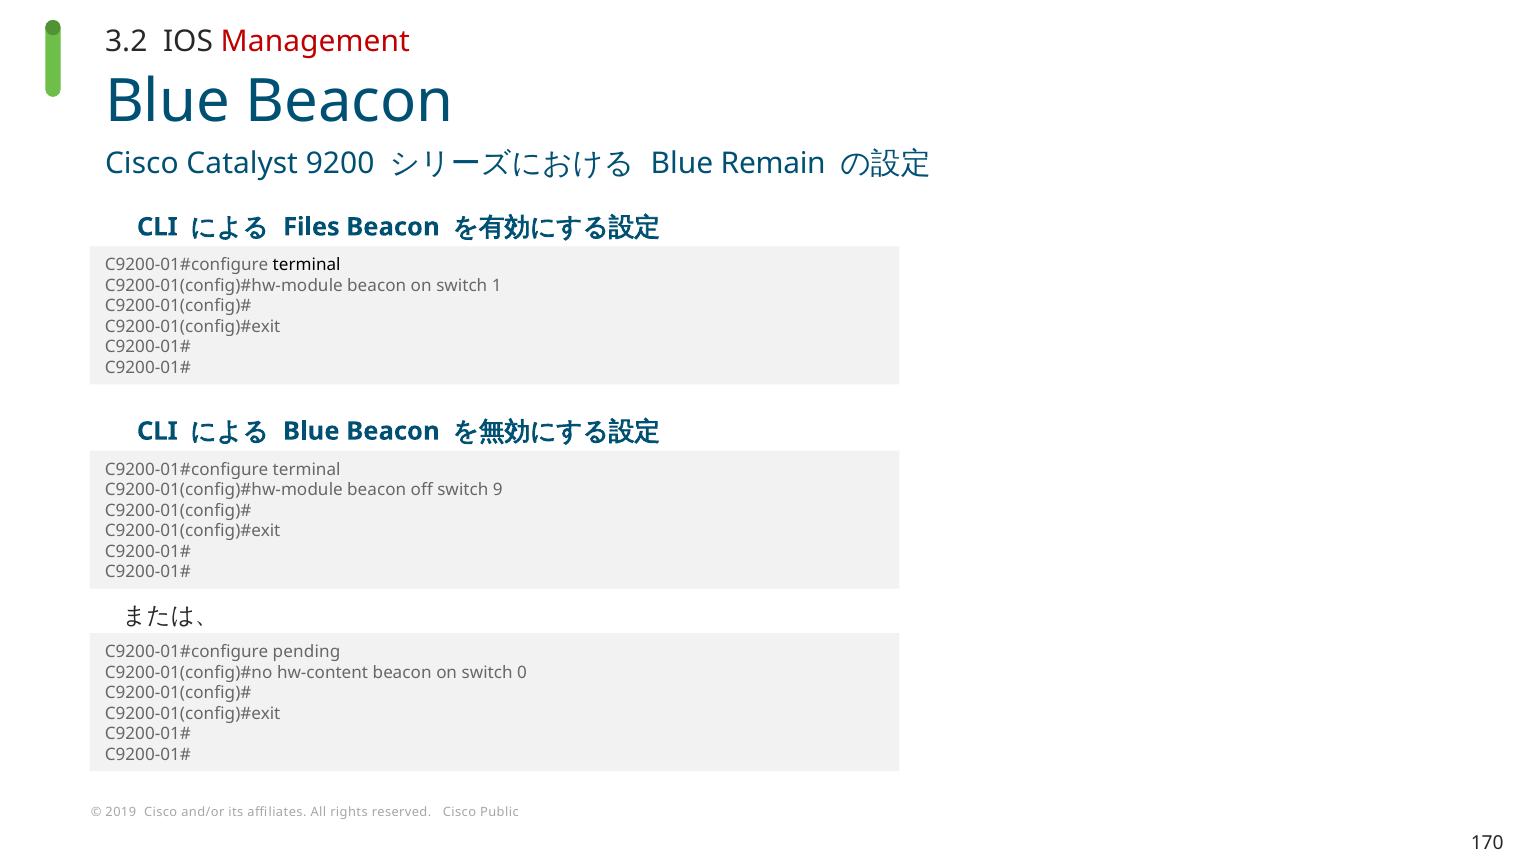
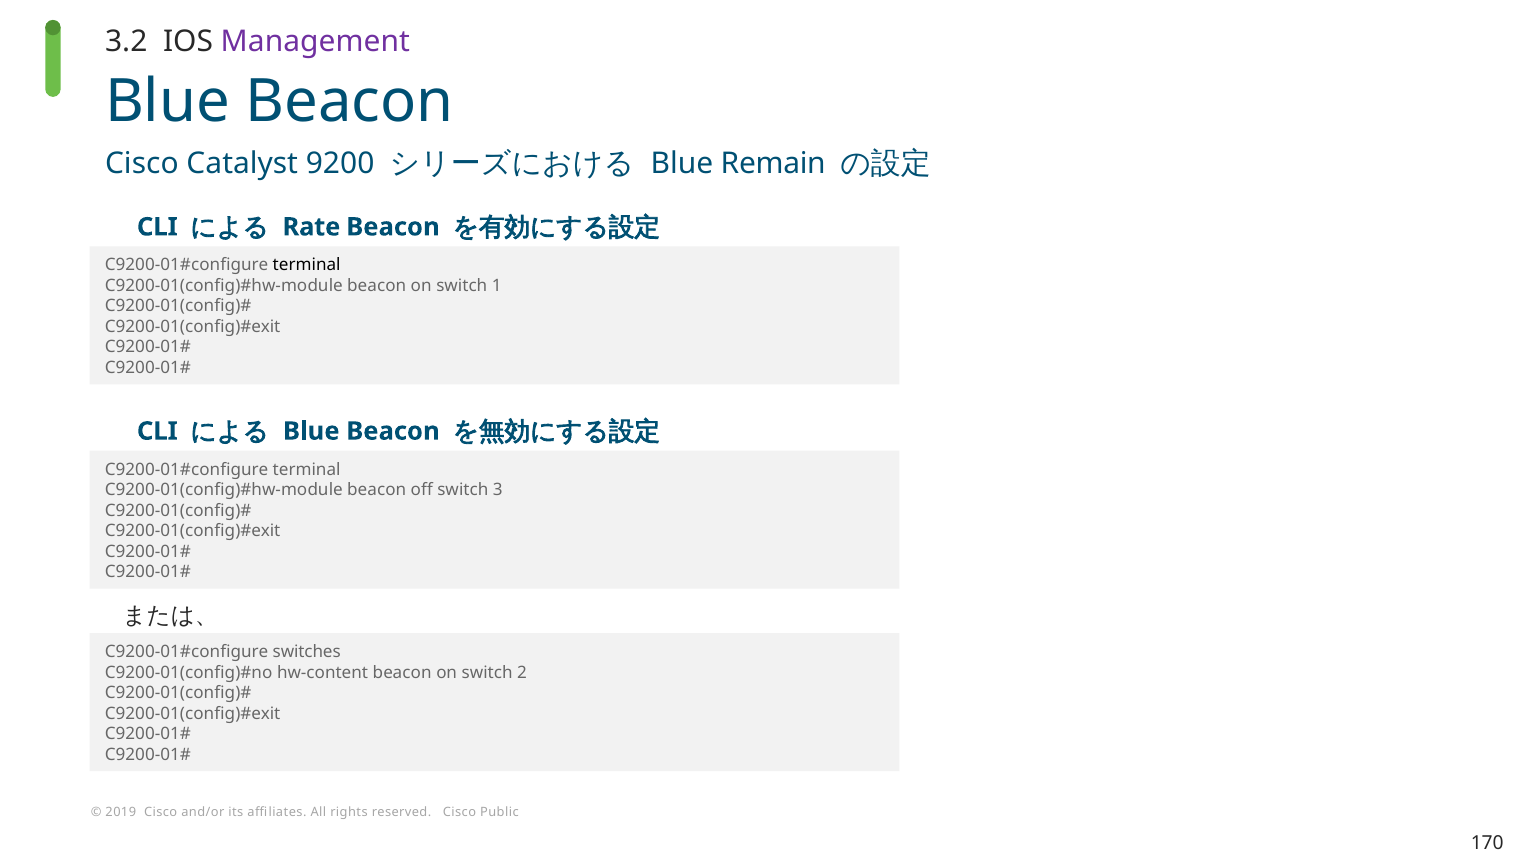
Management colour: red -> purple
Files: Files -> Rate
9: 9 -> 3
pending: pending -> switches
0: 0 -> 2
